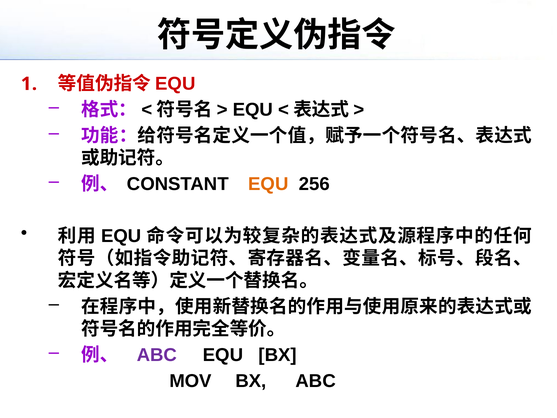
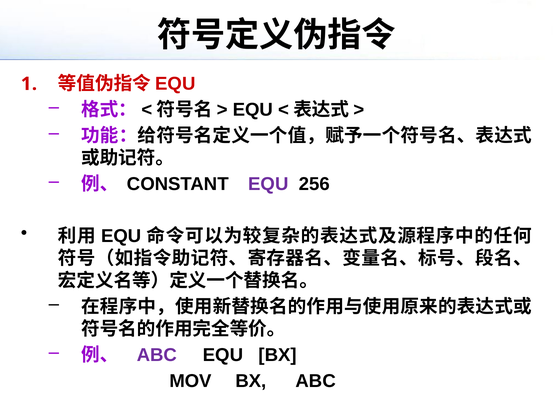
EQU at (268, 184) colour: orange -> purple
